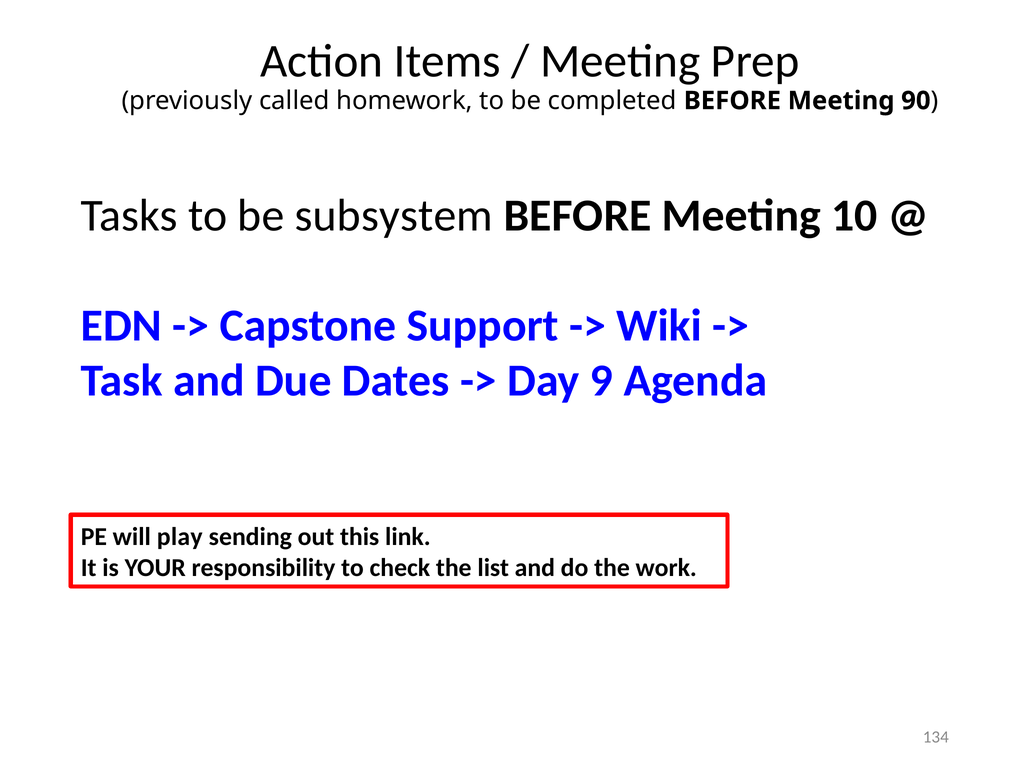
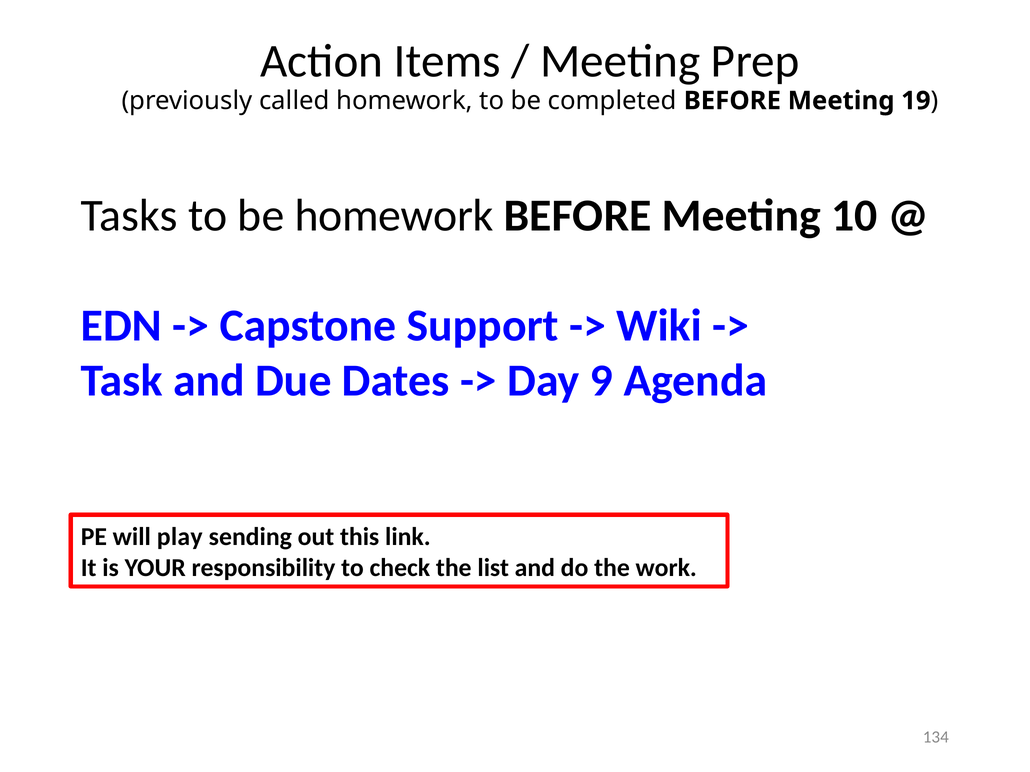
90: 90 -> 19
be subsystem: subsystem -> homework
